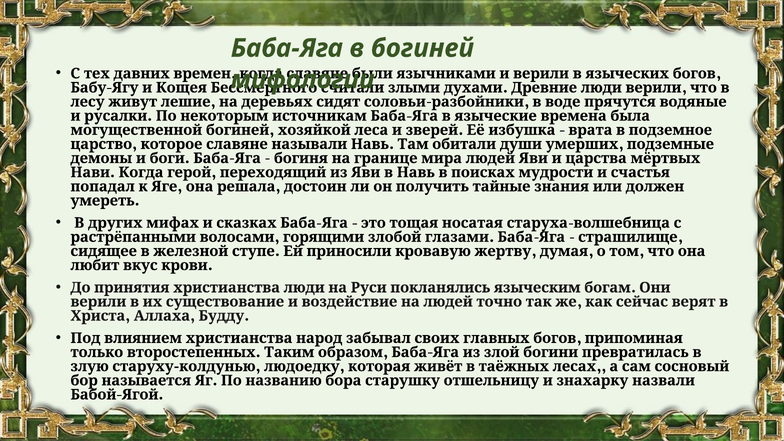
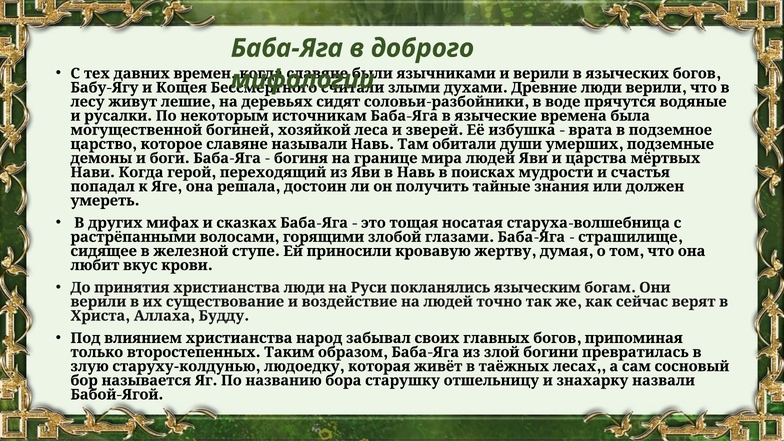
в богиней: богиней -> доброго
